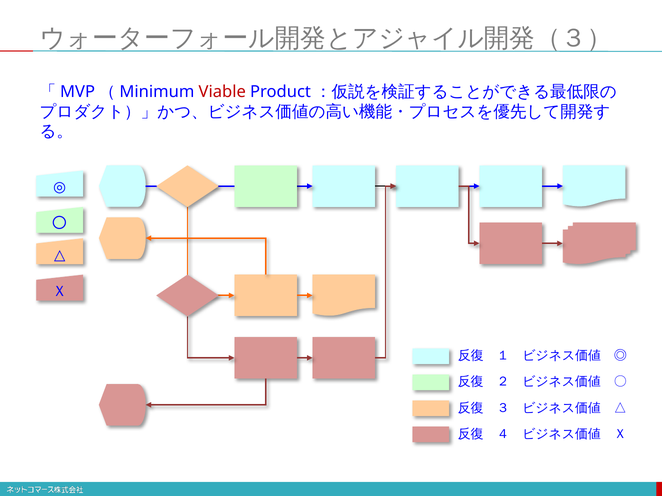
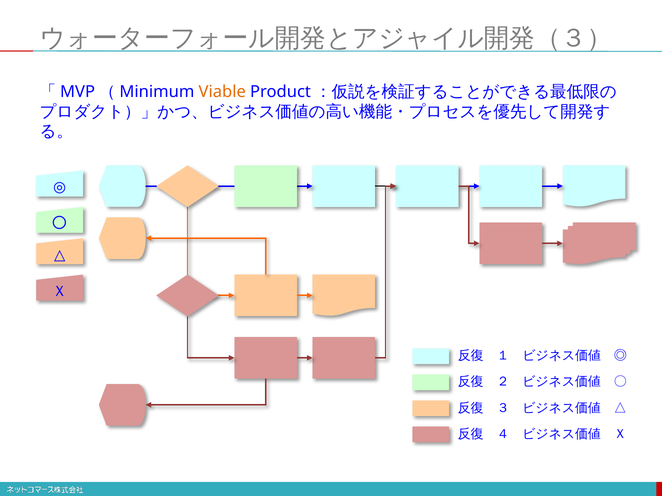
Viable colour: red -> orange
